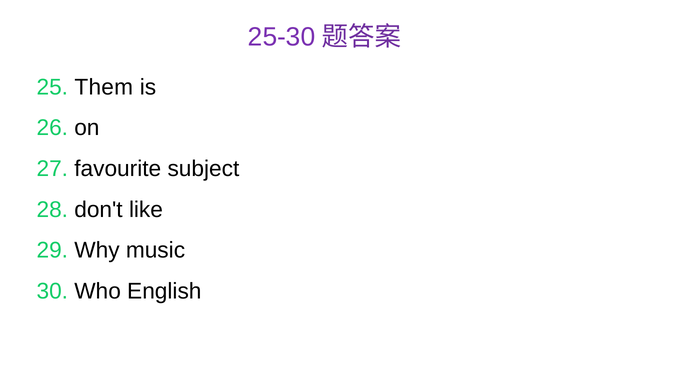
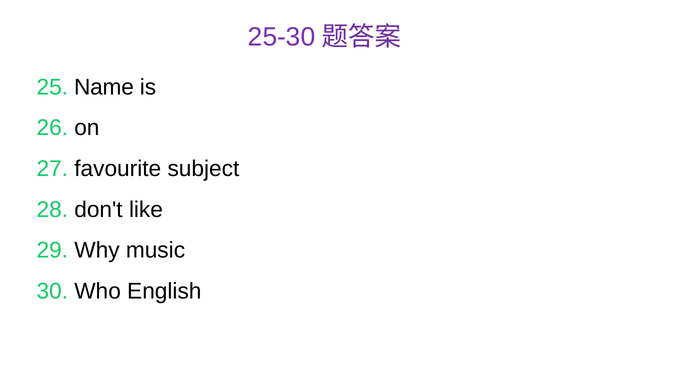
Them: Them -> Name
